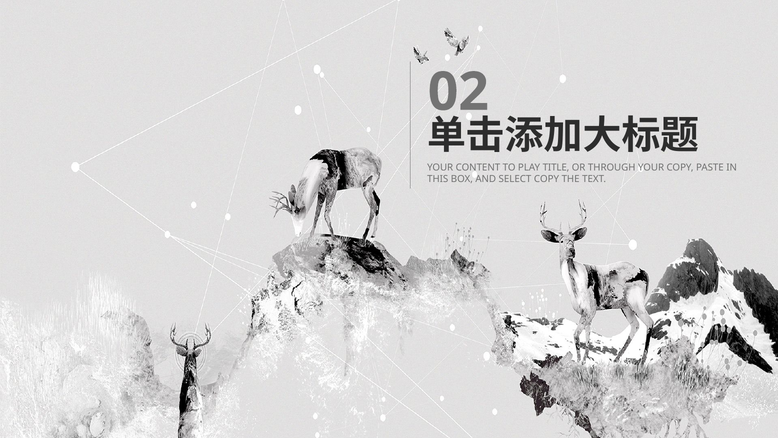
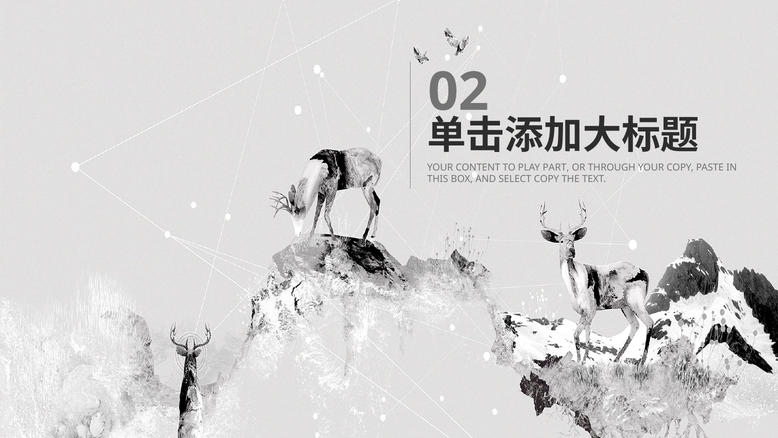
TITLE: TITLE -> PART
